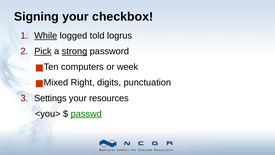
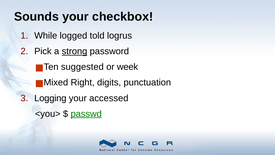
Signing: Signing -> Sounds
While underline: present -> none
Pick underline: present -> none
computers: computers -> suggested
Settings: Settings -> Logging
resources: resources -> accessed
